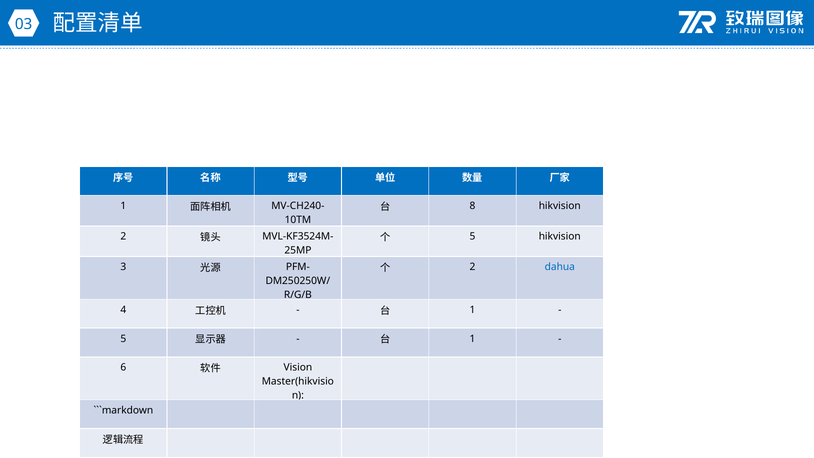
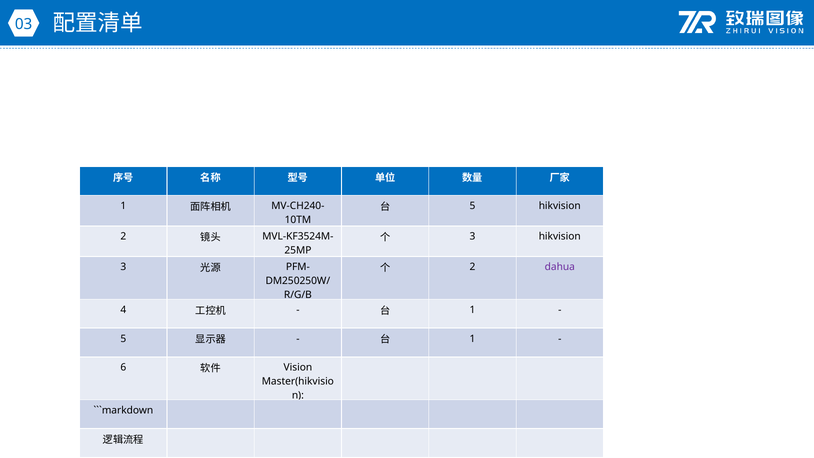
8 at (473, 206): 8 -> 5
5 at (473, 236): 5 -> 3
dahua colour: blue -> purple
